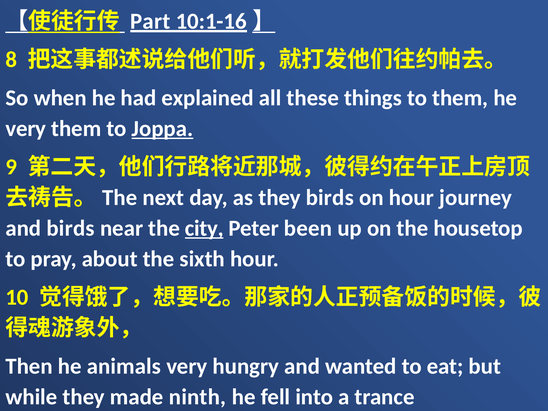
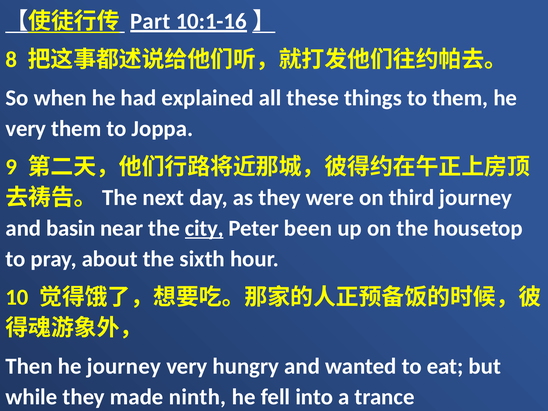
Joppa underline: present -> none
they birds: birds -> were
on hour: hour -> third
and birds: birds -> basin
he animals: animals -> journey
